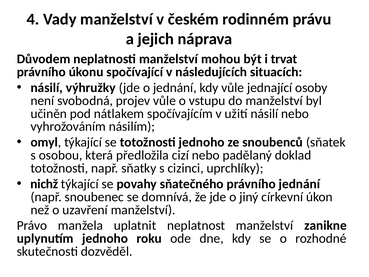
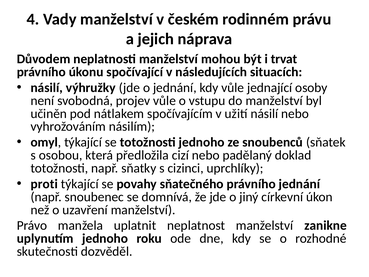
nichž: nichž -> proti
